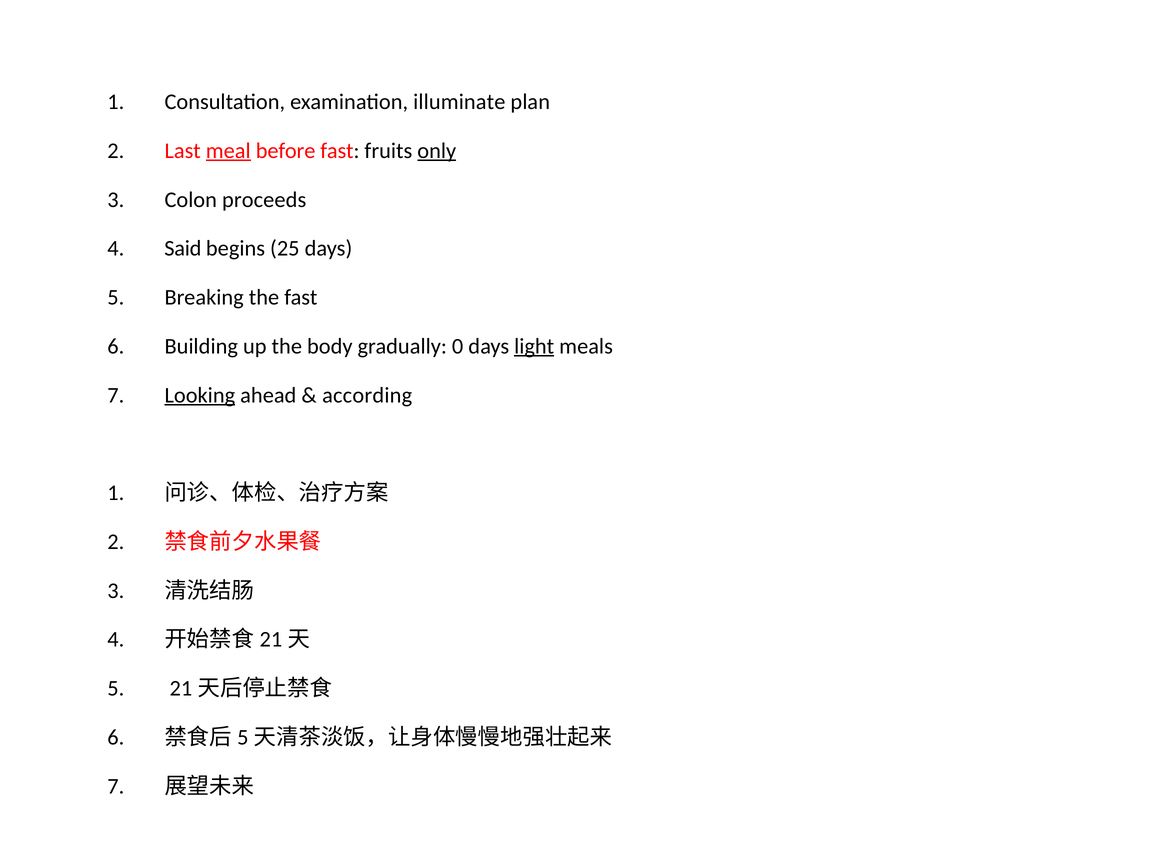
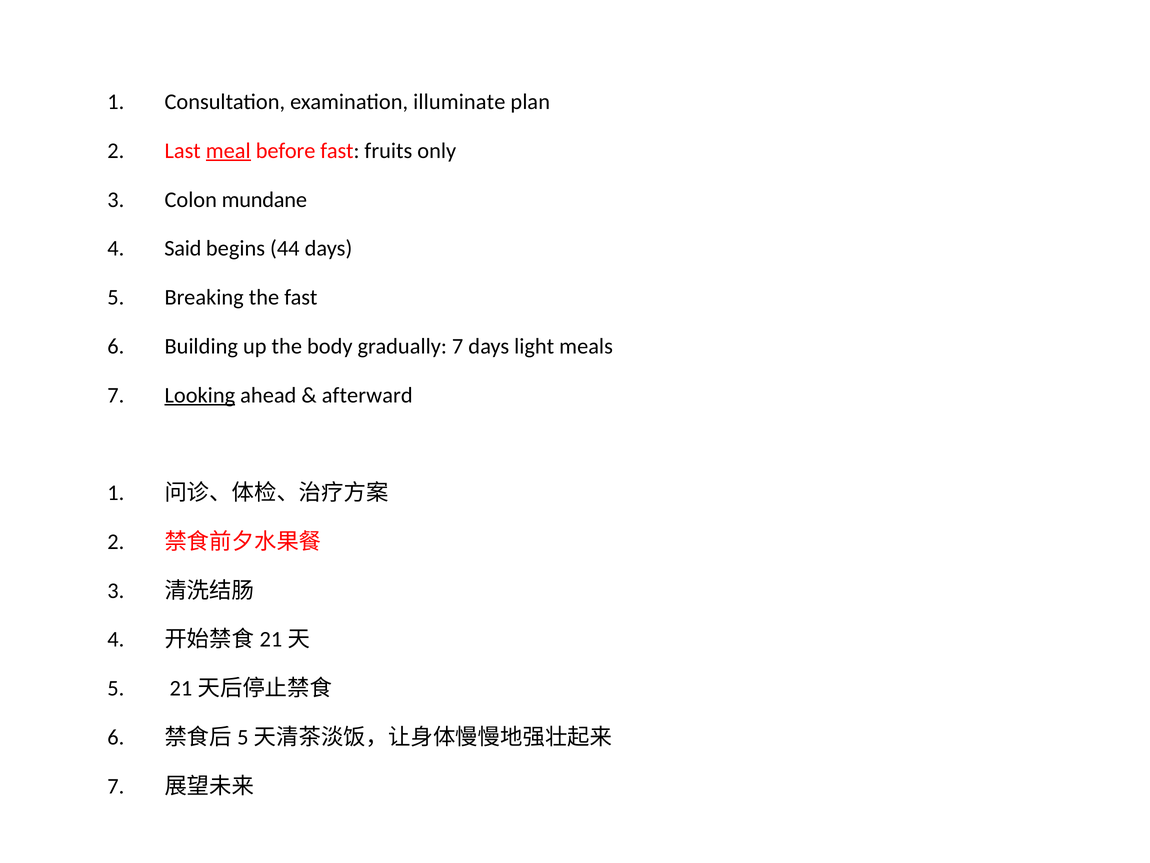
only underline: present -> none
proceeds: proceeds -> mundane
25: 25 -> 44
gradually 0: 0 -> 7
light underline: present -> none
according: according -> afterward
